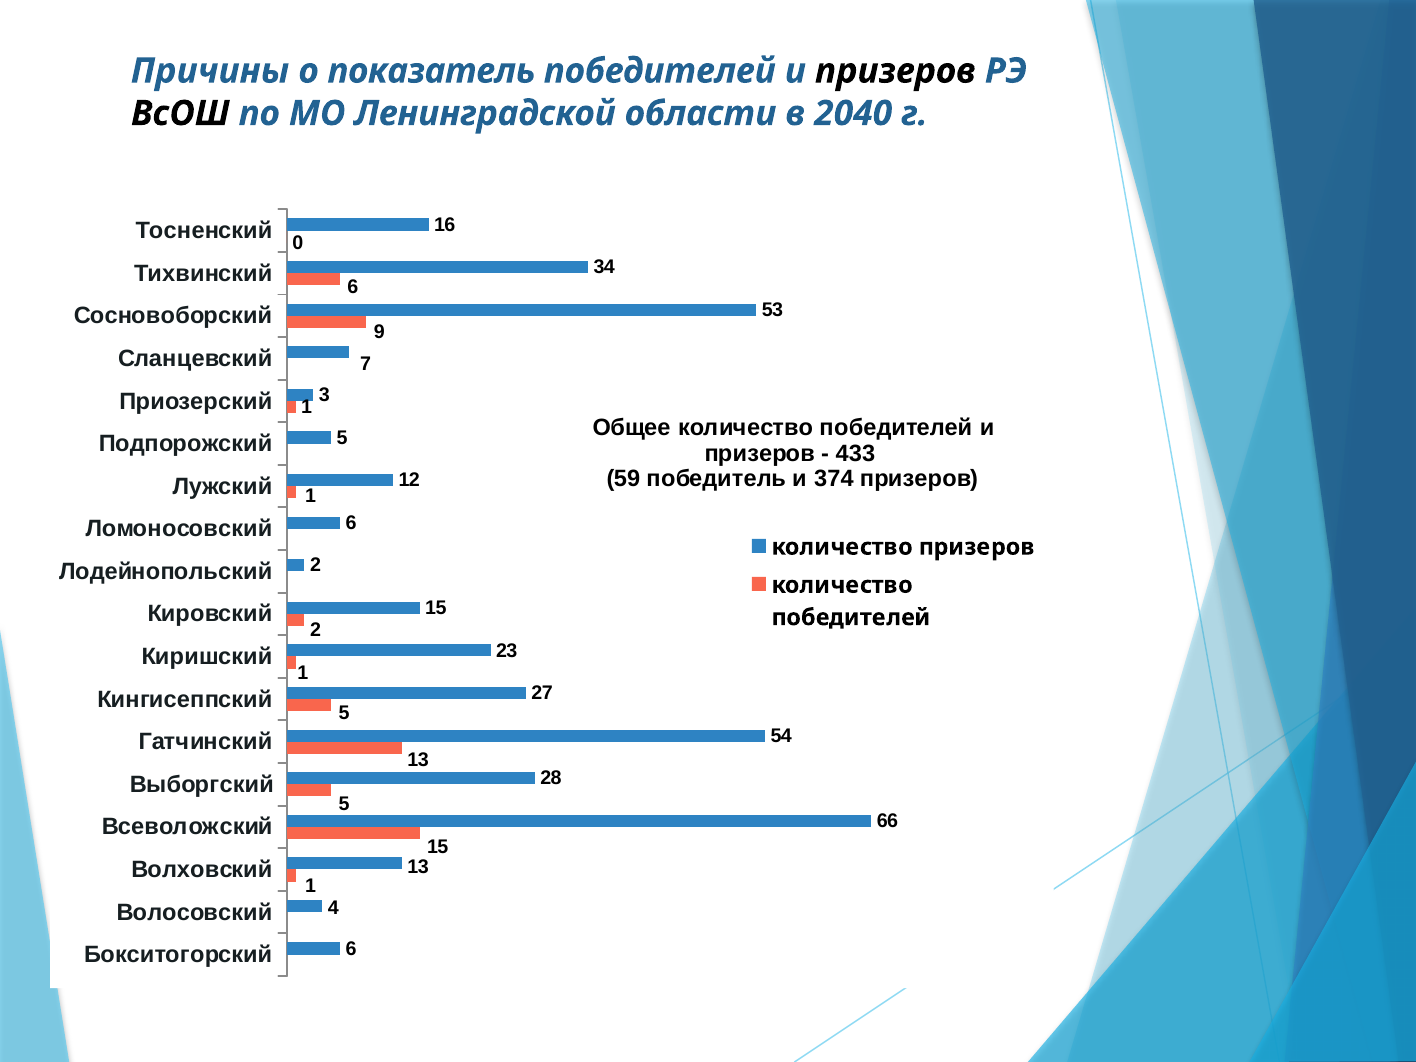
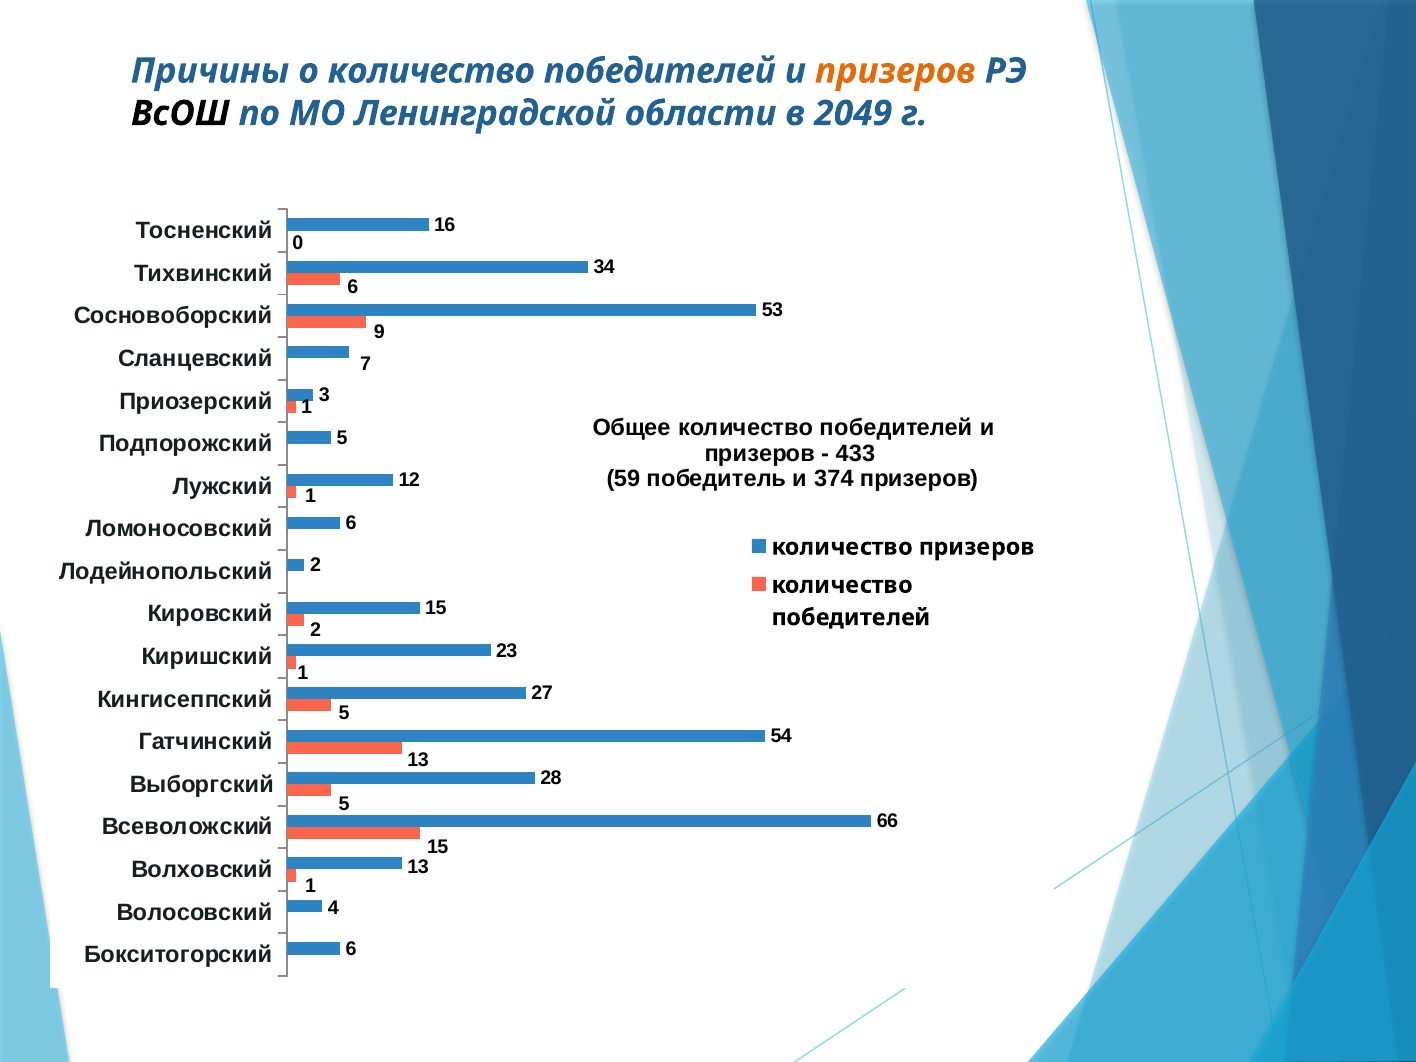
о показатель: показатель -> количество
призеров at (895, 71) colour: black -> orange
2040: 2040 -> 2049
